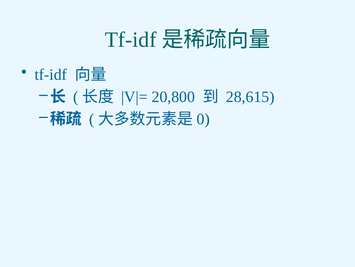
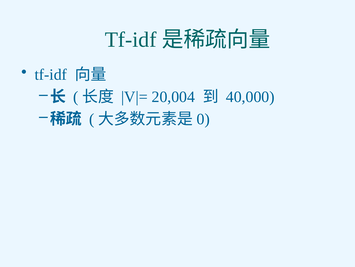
20,800: 20,800 -> 20,004
28,615: 28,615 -> 40,000
